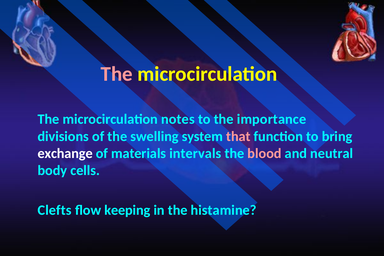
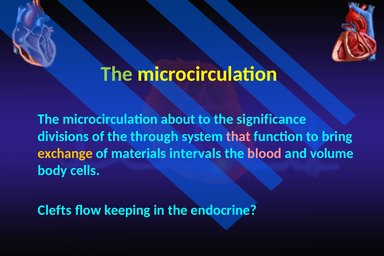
The at (117, 74) colour: pink -> light green
notes: notes -> about
importance: importance -> significance
swelling: swelling -> through
exchange colour: white -> yellow
neutral: neutral -> volume
histamine: histamine -> endocrine
